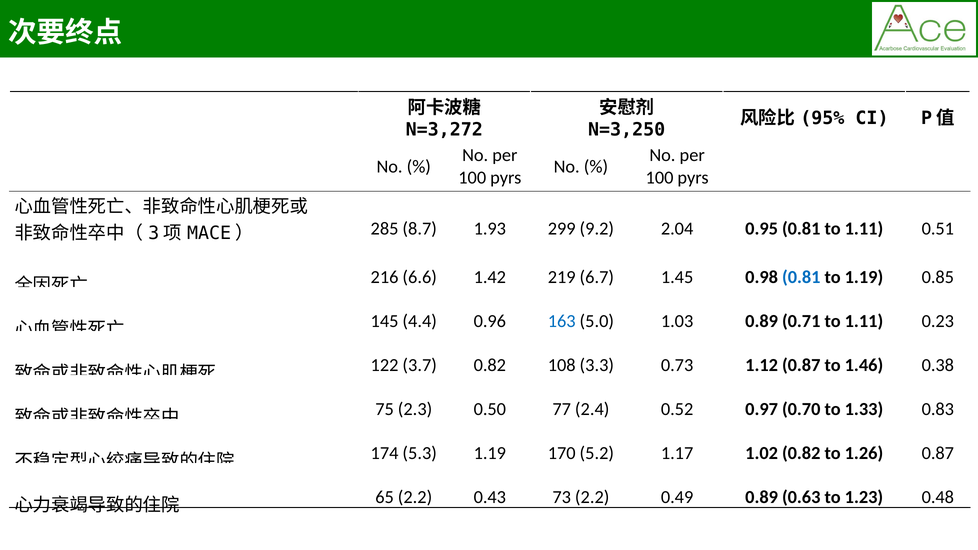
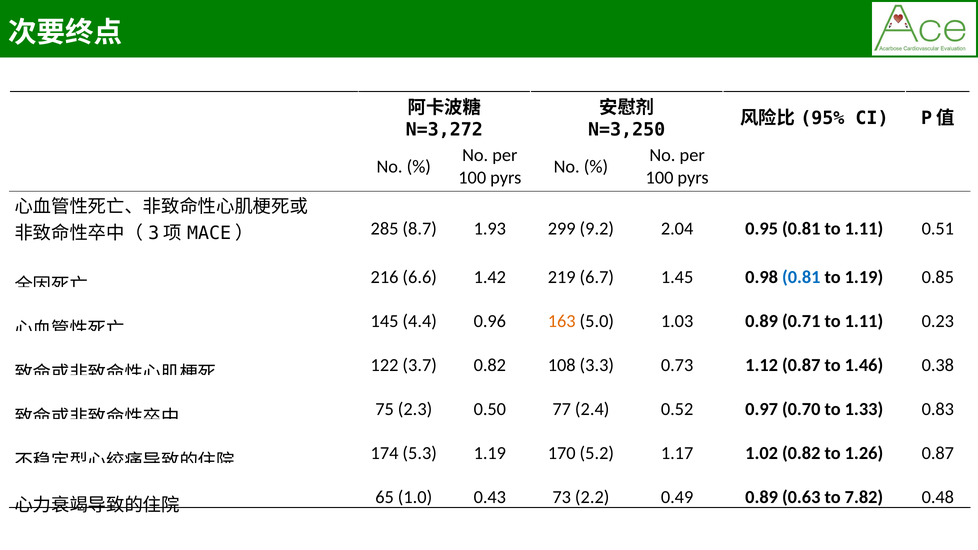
163 colour: blue -> orange
65 2.2: 2.2 -> 1.0
1.23: 1.23 -> 7.82
